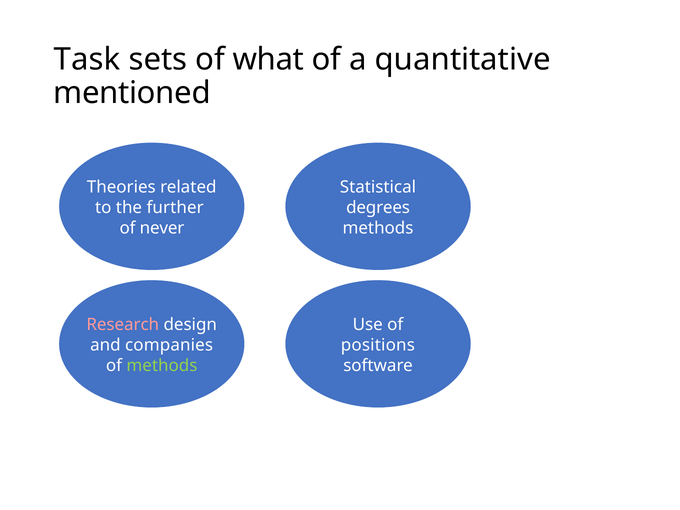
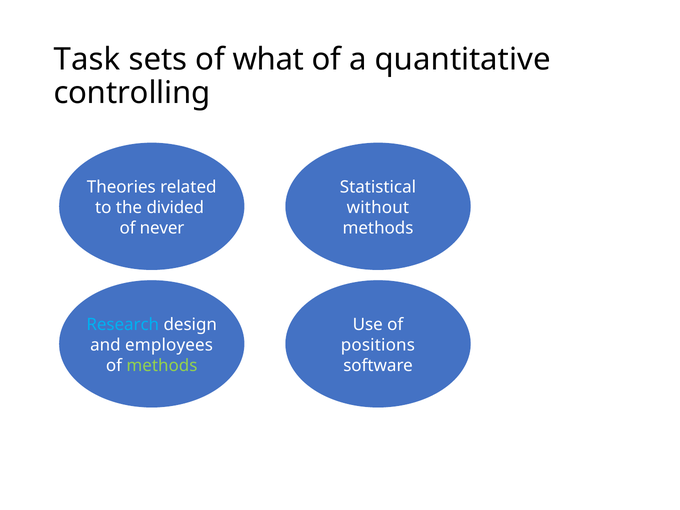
mentioned: mentioned -> controlling
further: further -> divided
degrees: degrees -> without
Research colour: pink -> light blue
companies: companies -> employees
